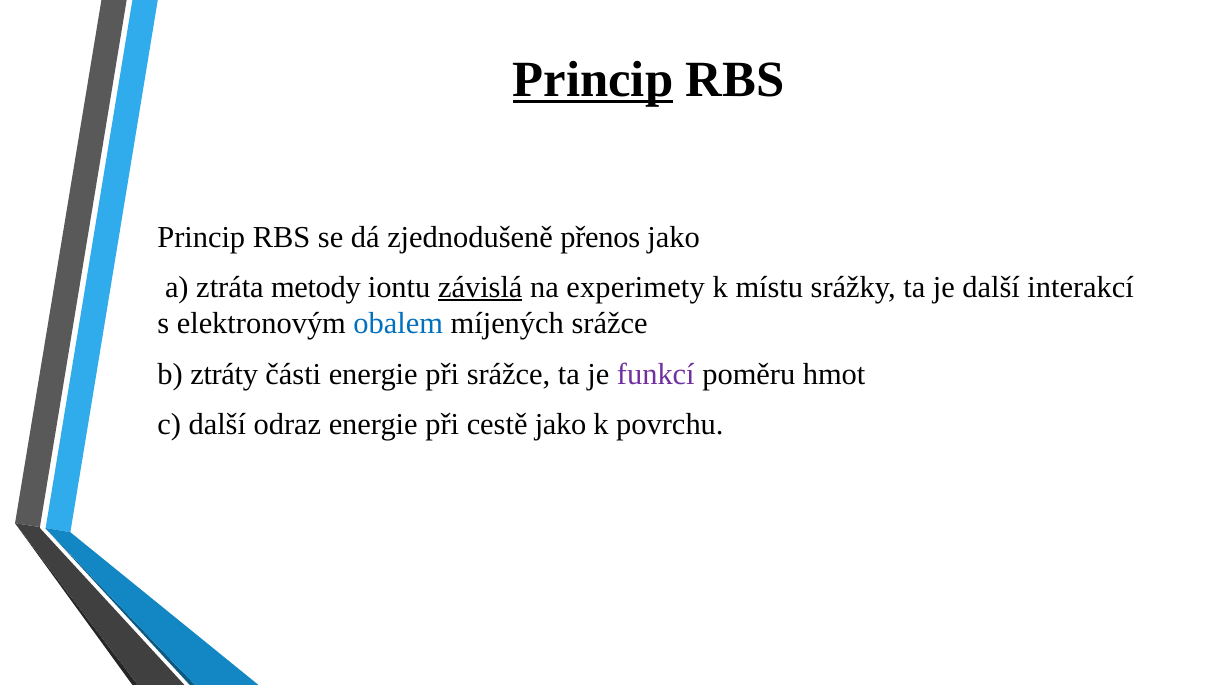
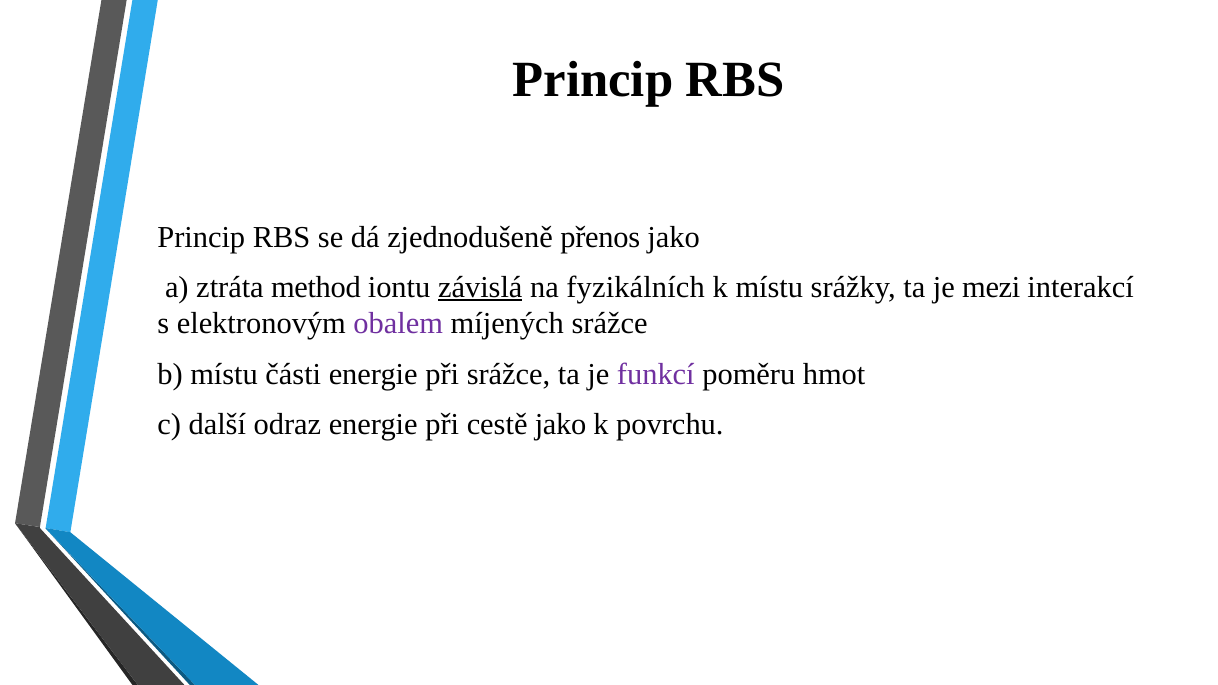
Princip at (593, 80) underline: present -> none
metody: metody -> method
experimety: experimety -> fyzikálních
je další: další -> mezi
obalem colour: blue -> purple
b ztráty: ztráty -> místu
